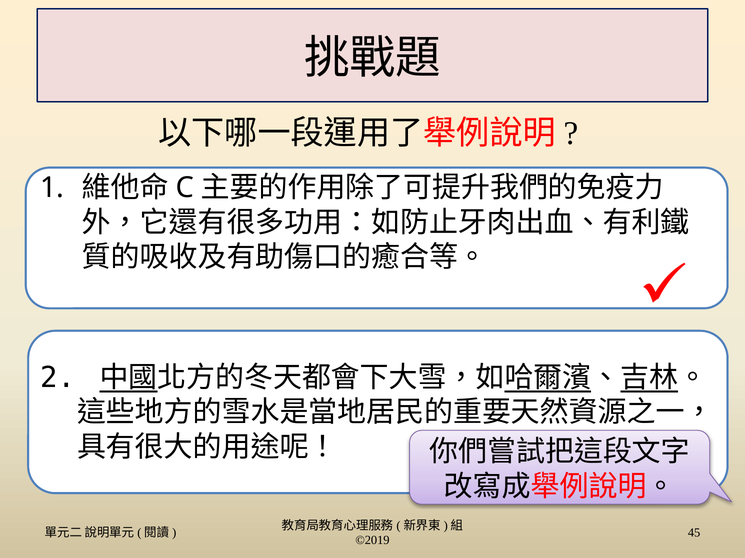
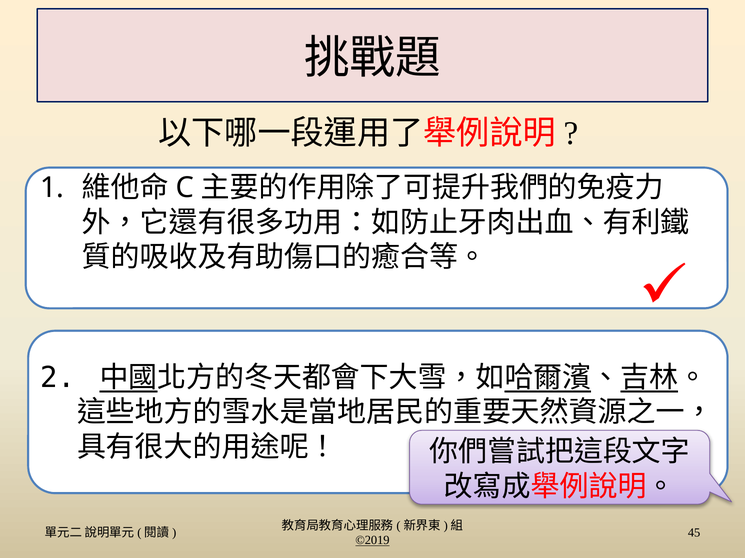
©2019 underline: none -> present
